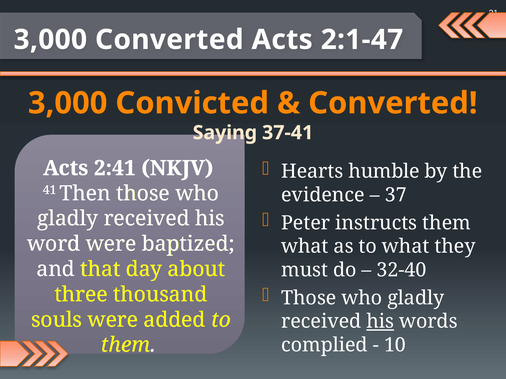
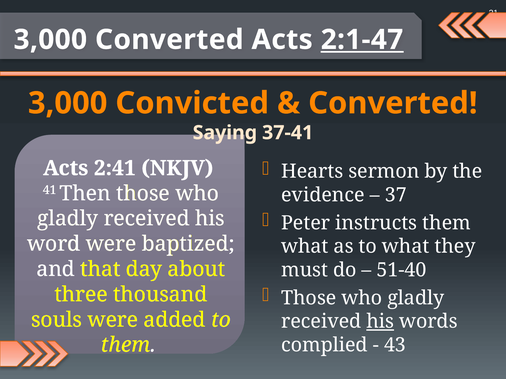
2:1-47 underline: none -> present
humble: humble -> sermon
32-40: 32-40 -> 51-40
10: 10 -> 43
